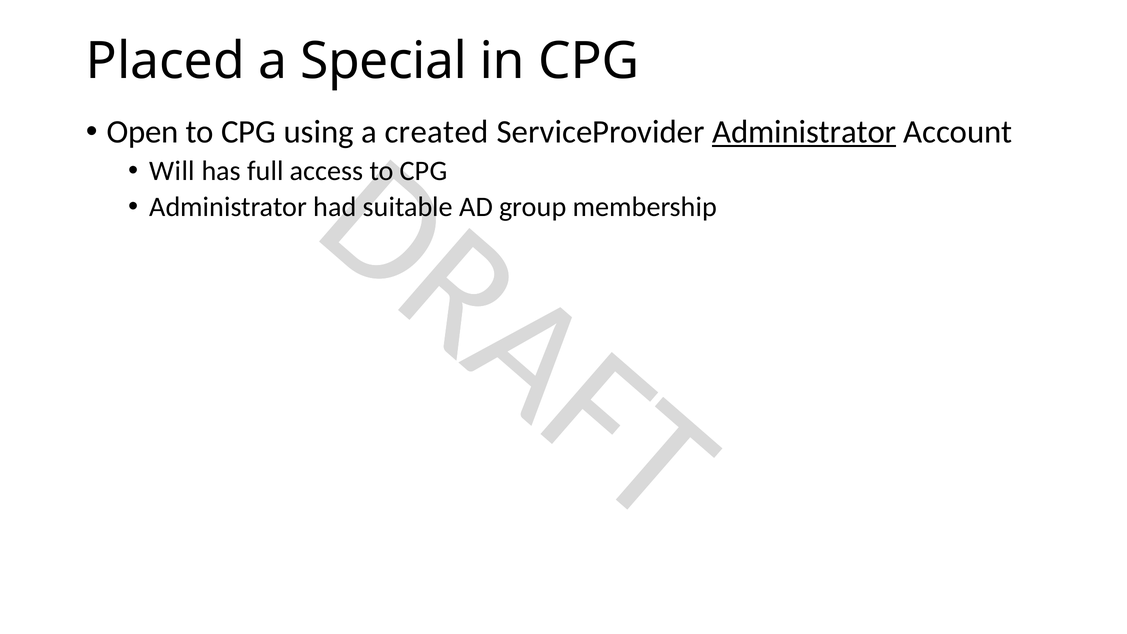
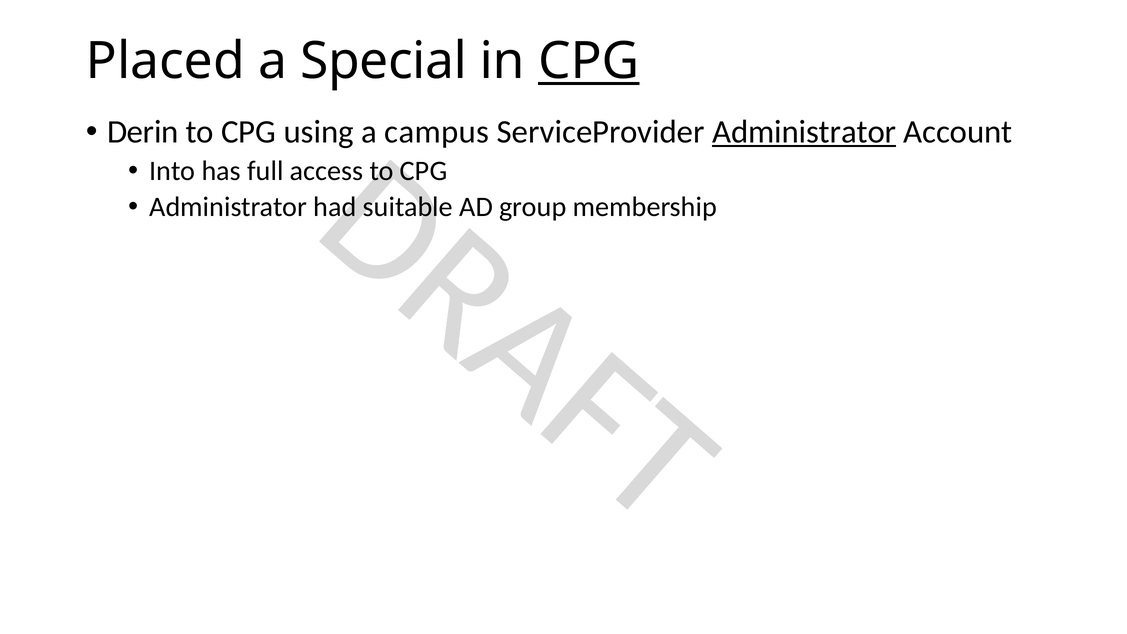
CPG at (589, 61) underline: none -> present
Open: Open -> Derin
created: created -> campus
Will: Will -> Into
